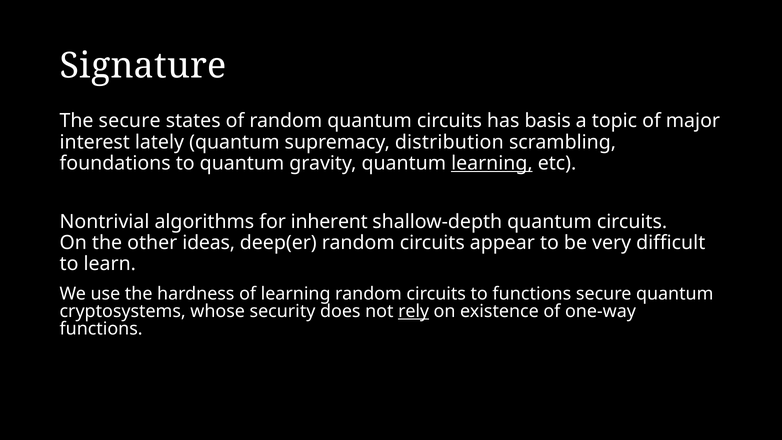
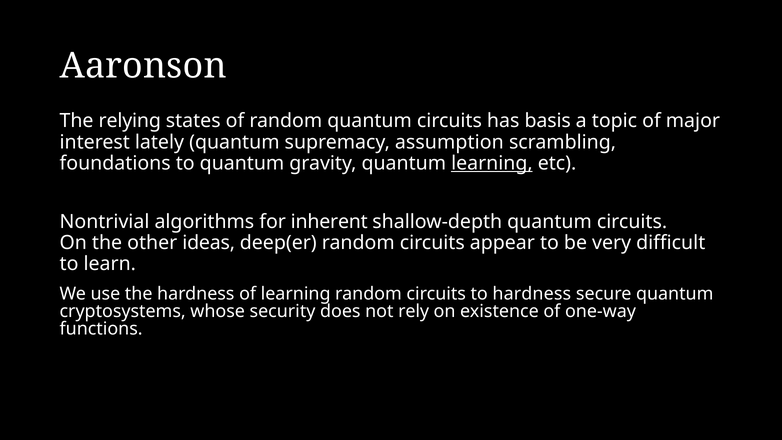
Signature: Signature -> Aaronson
The secure: secure -> relying
distribution: distribution -> assumption
to functions: functions -> hardness
rely underline: present -> none
